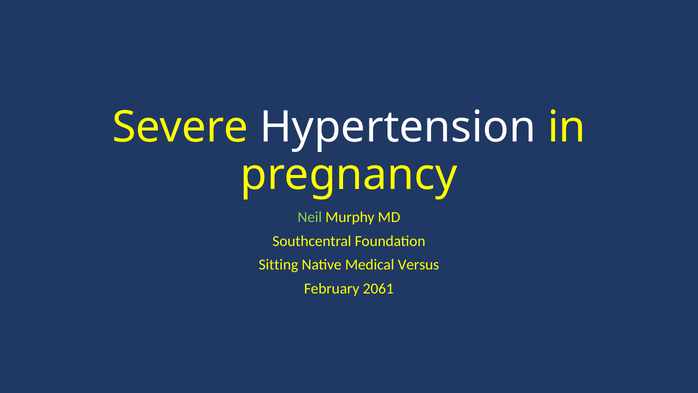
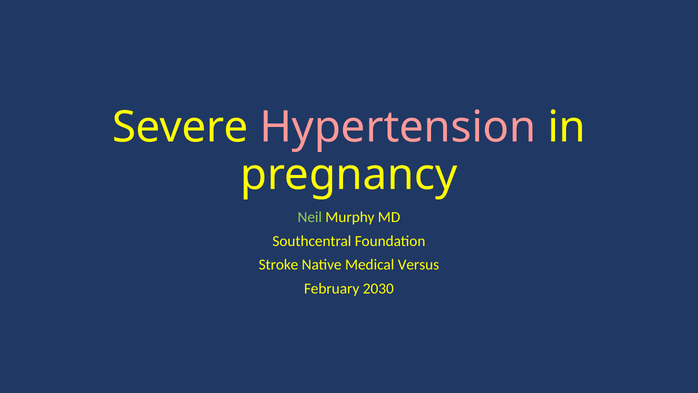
Hypertension colour: white -> pink
Sitting: Sitting -> Stroke
2061: 2061 -> 2030
